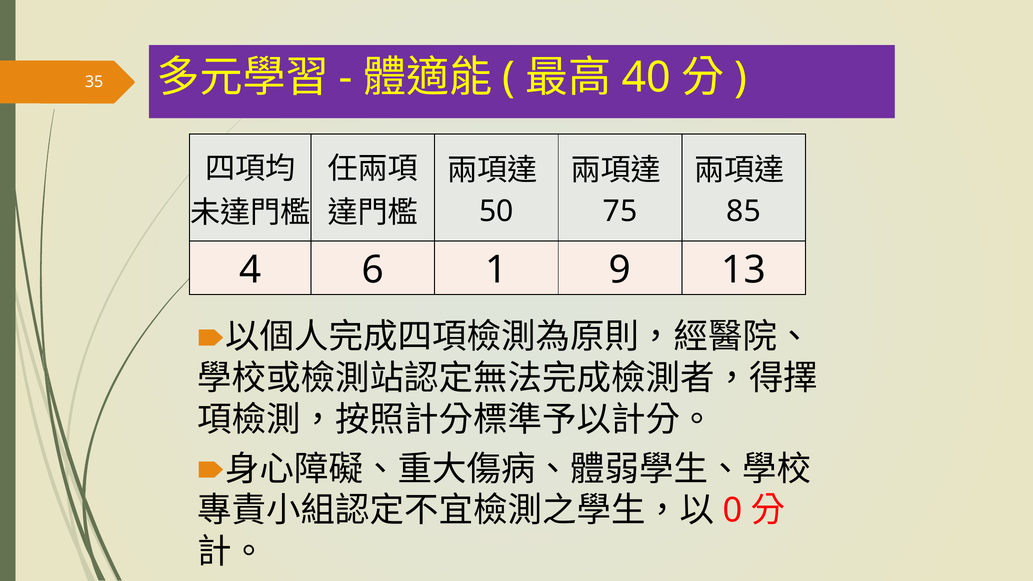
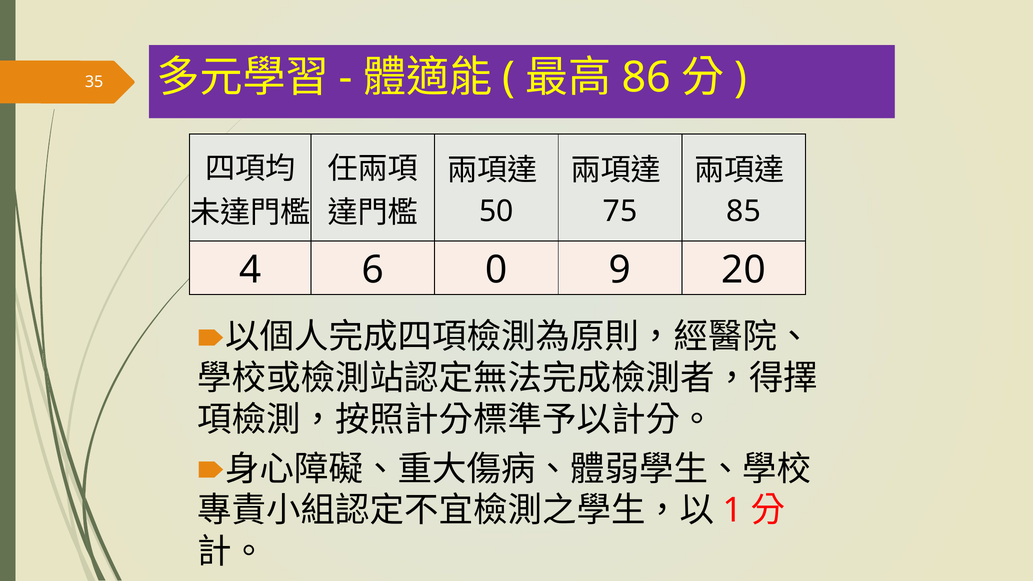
40: 40 -> 86
1: 1 -> 0
13: 13 -> 20
0: 0 -> 1
